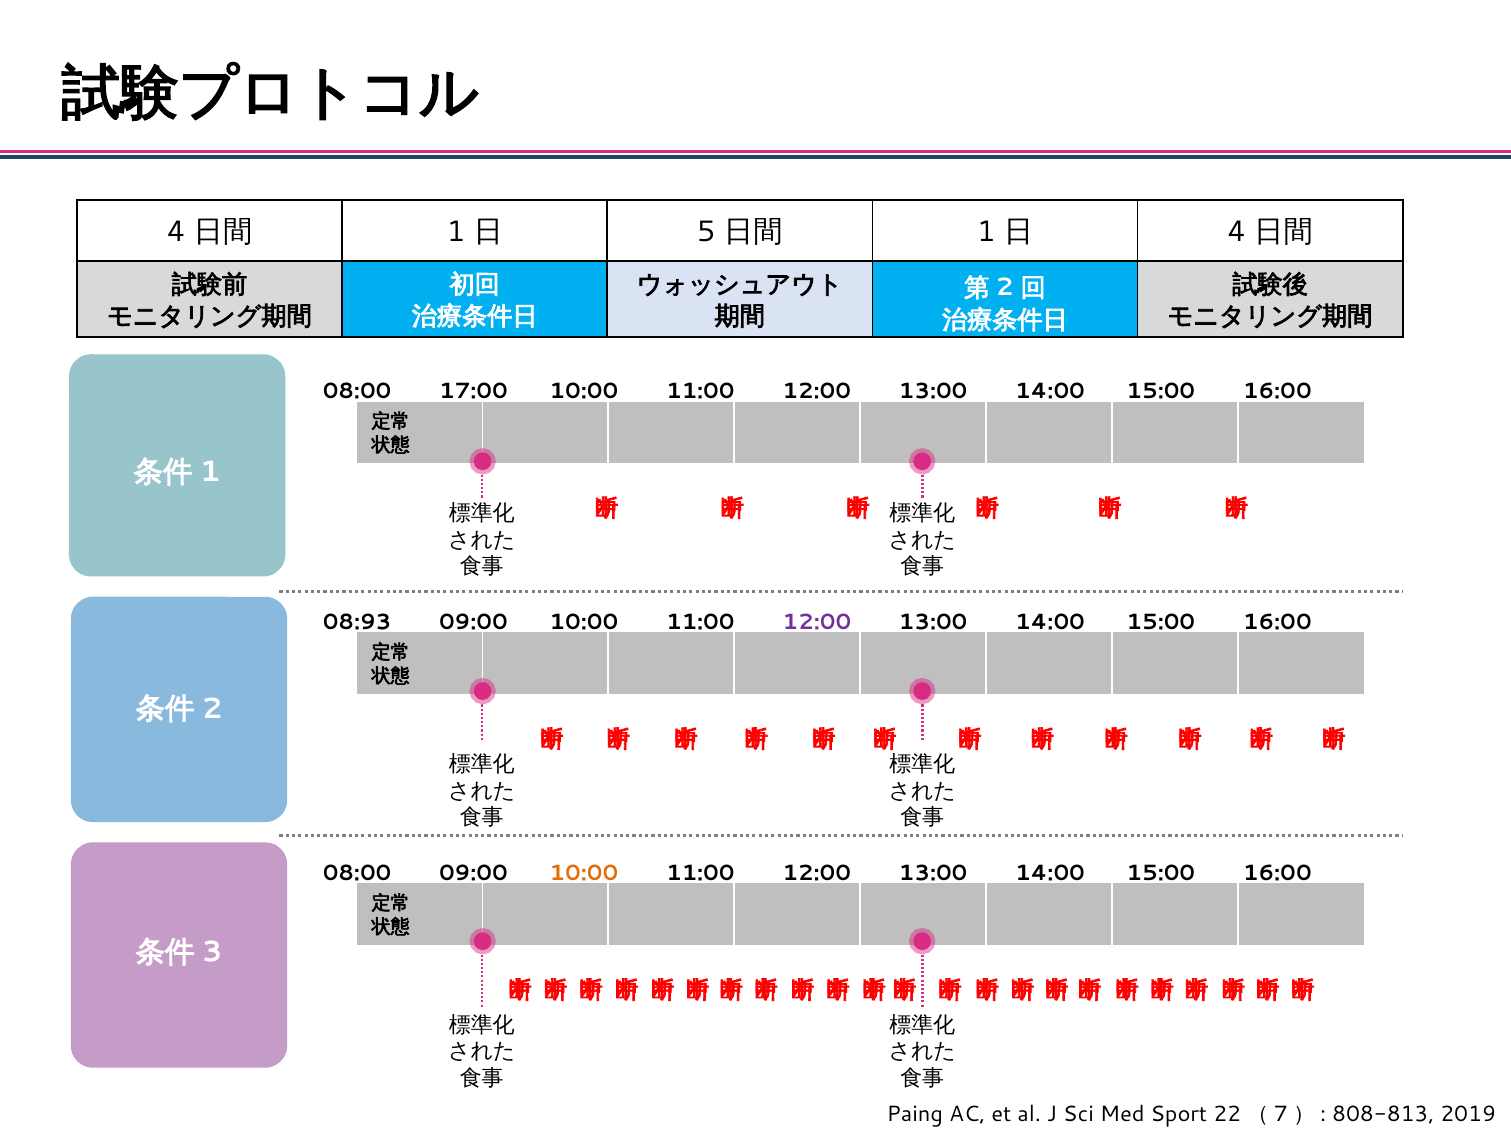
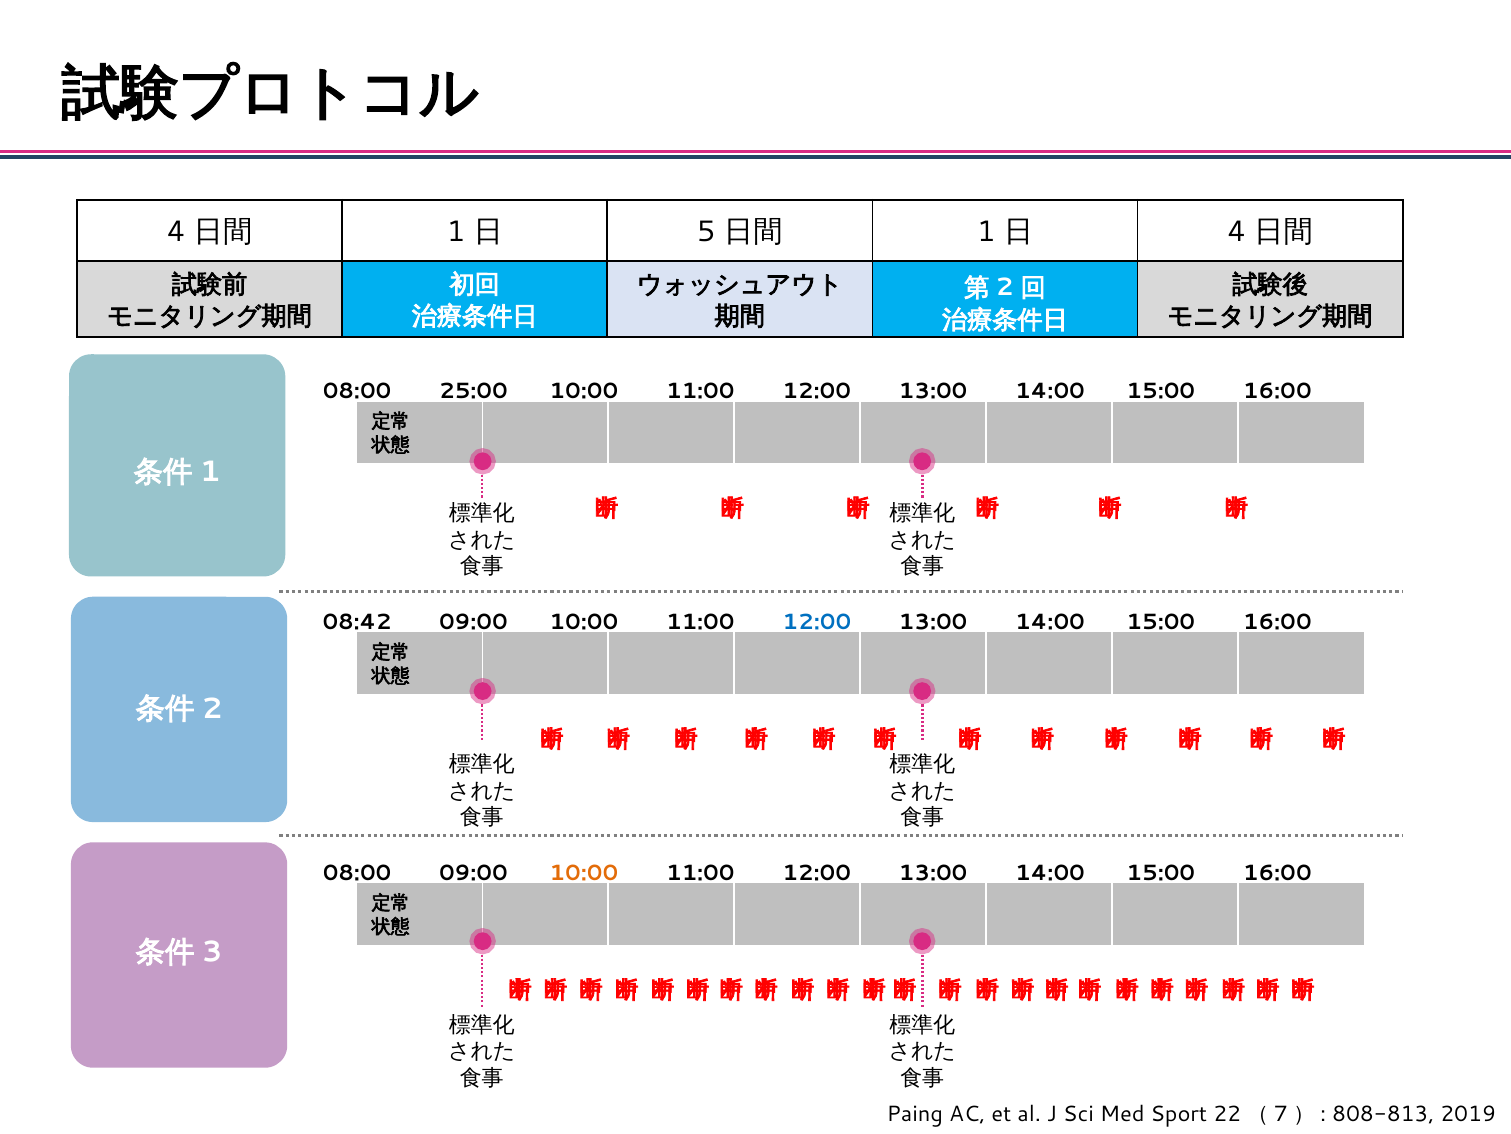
17:00: 17:00 -> 25:00
08:93: 08:93 -> 08:42
12:00 at (817, 622) colour: purple -> blue
